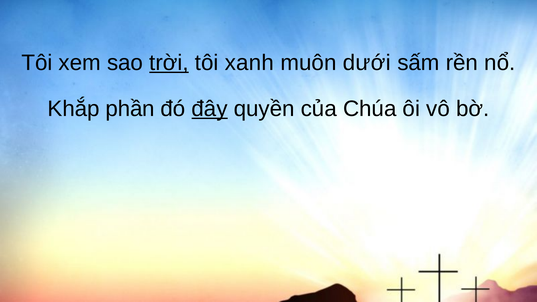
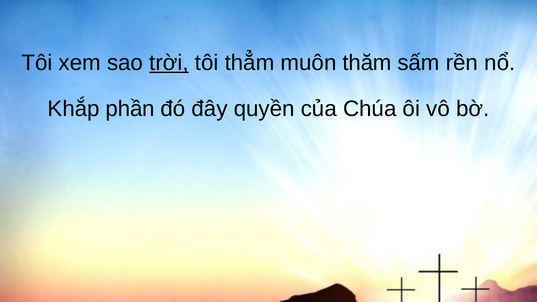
xanh: xanh -> thẳm
dưới: dưới -> thăm
đây underline: present -> none
